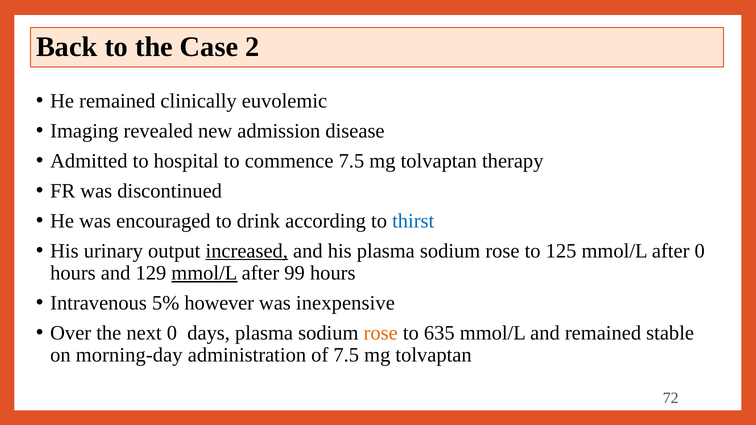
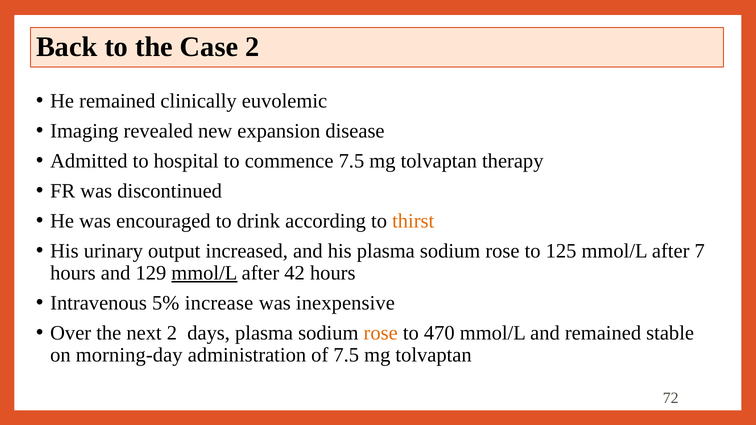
admission: admission -> expansion
thirst colour: blue -> orange
increased underline: present -> none
after 0: 0 -> 7
99: 99 -> 42
however: however -> increase
next 0: 0 -> 2
635: 635 -> 470
